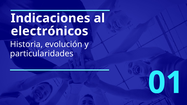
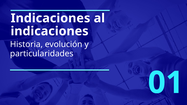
electrónicos at (50, 31): electrónicos -> indicaciones
